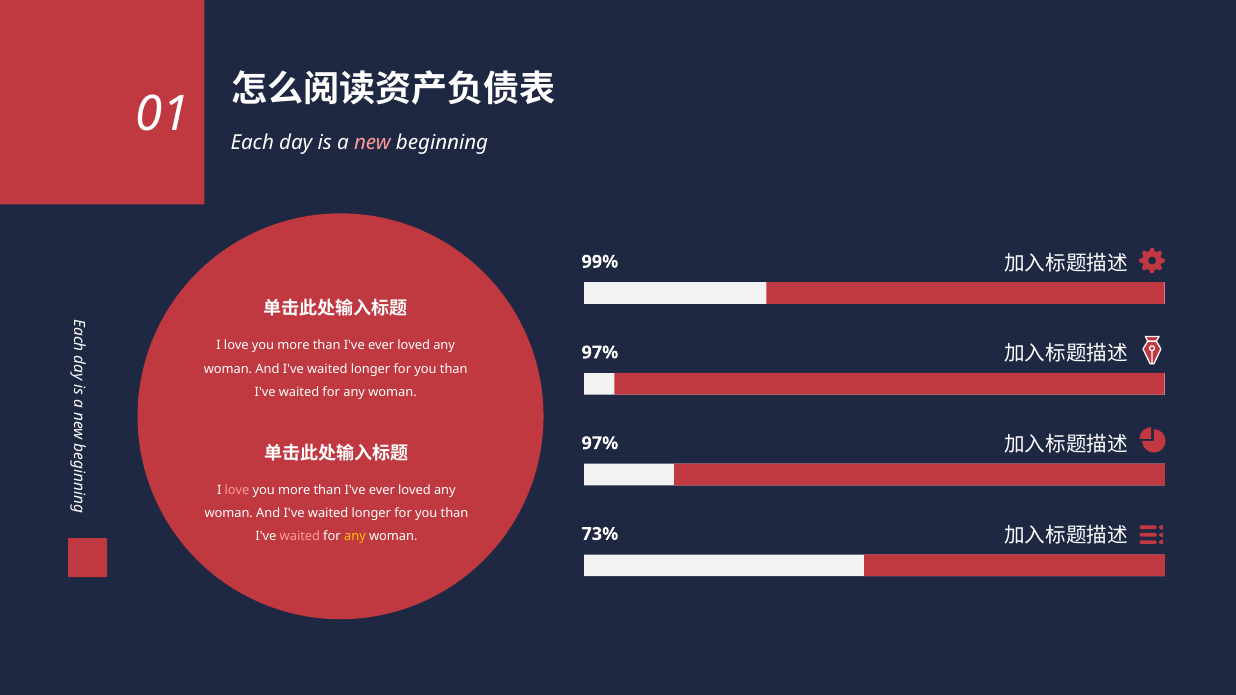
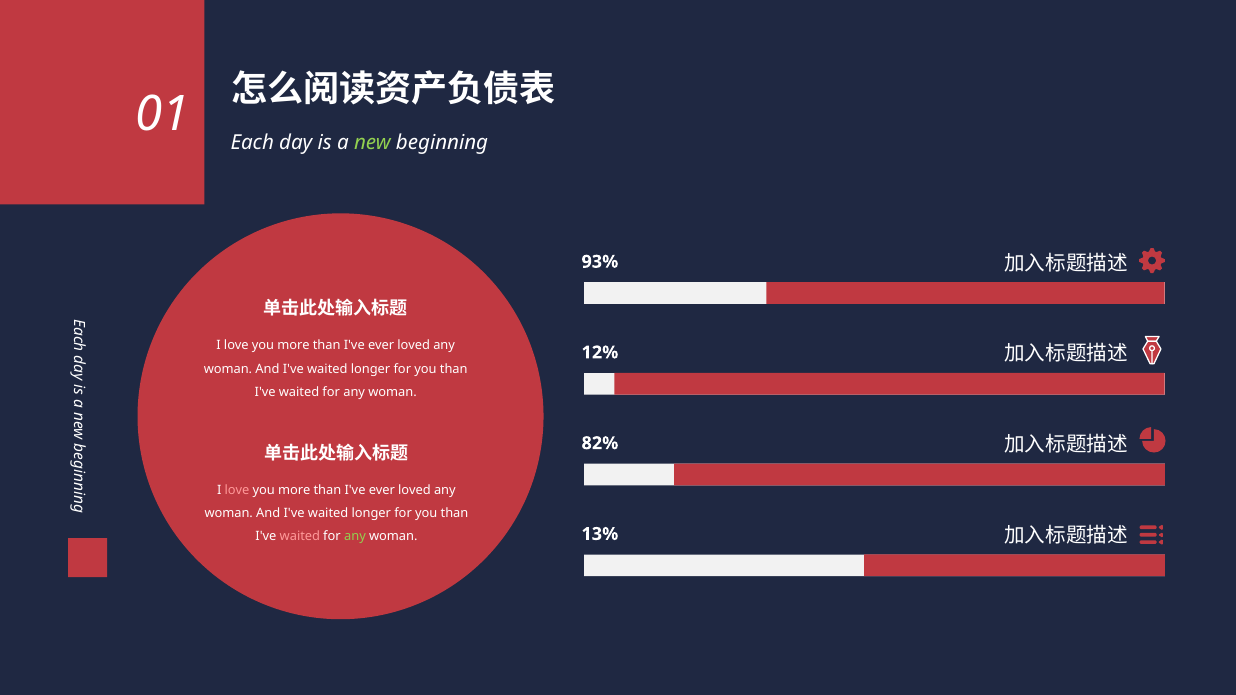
new colour: pink -> light green
99%: 99% -> 93%
97% at (600, 353): 97% -> 12%
97% at (600, 443): 97% -> 82%
73%: 73% -> 13%
any at (355, 537) colour: yellow -> light green
